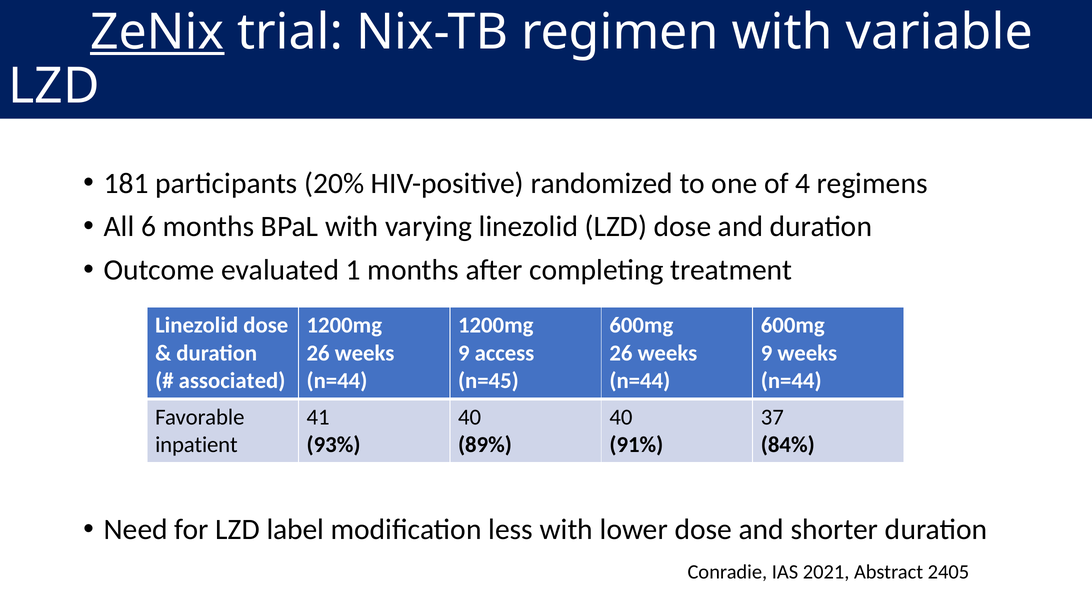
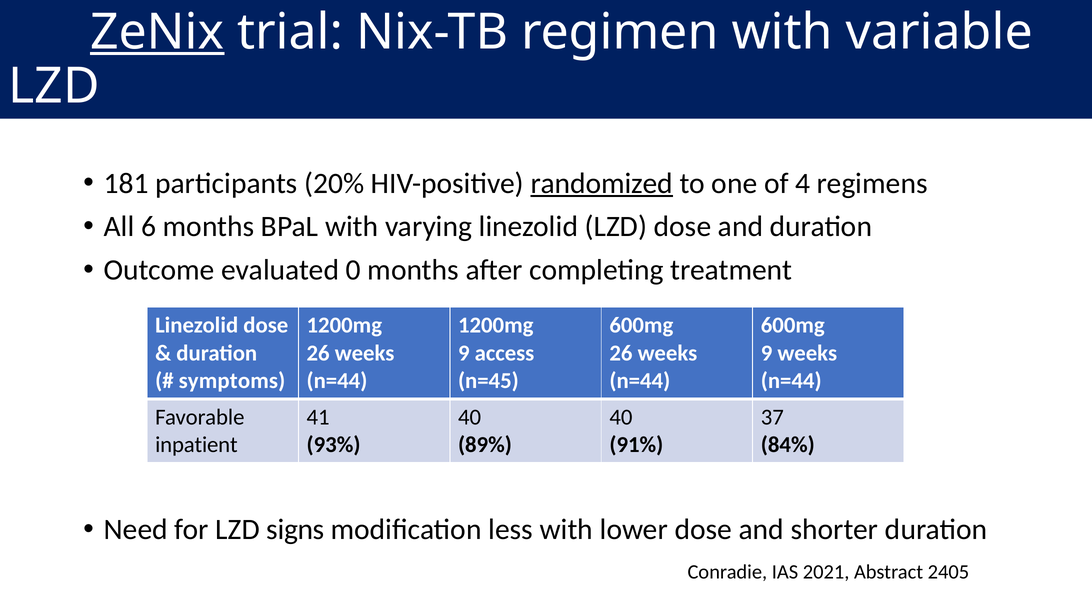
randomized underline: none -> present
1: 1 -> 0
associated: associated -> symptoms
label: label -> signs
